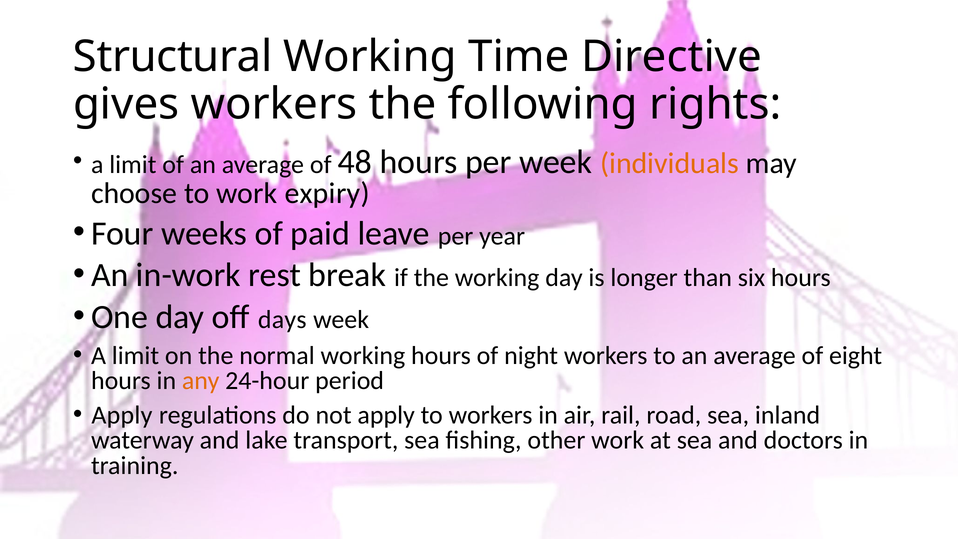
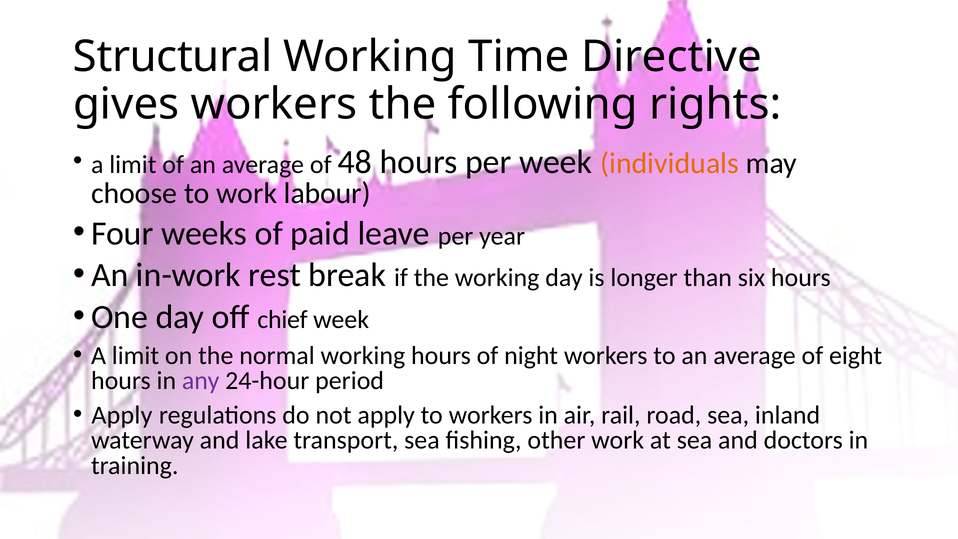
expiry: expiry -> labour
days: days -> chief
any colour: orange -> purple
